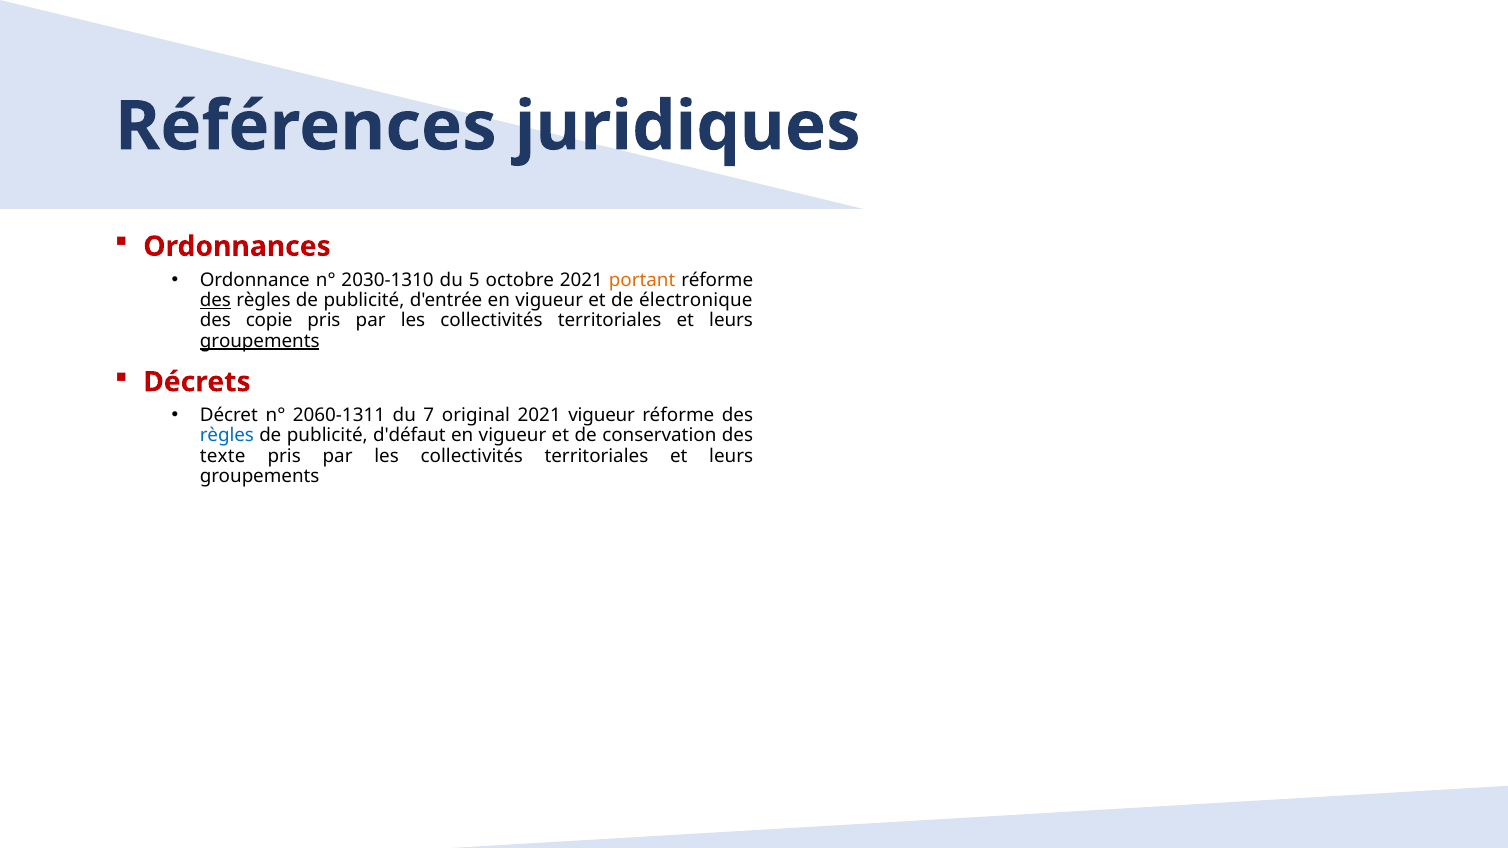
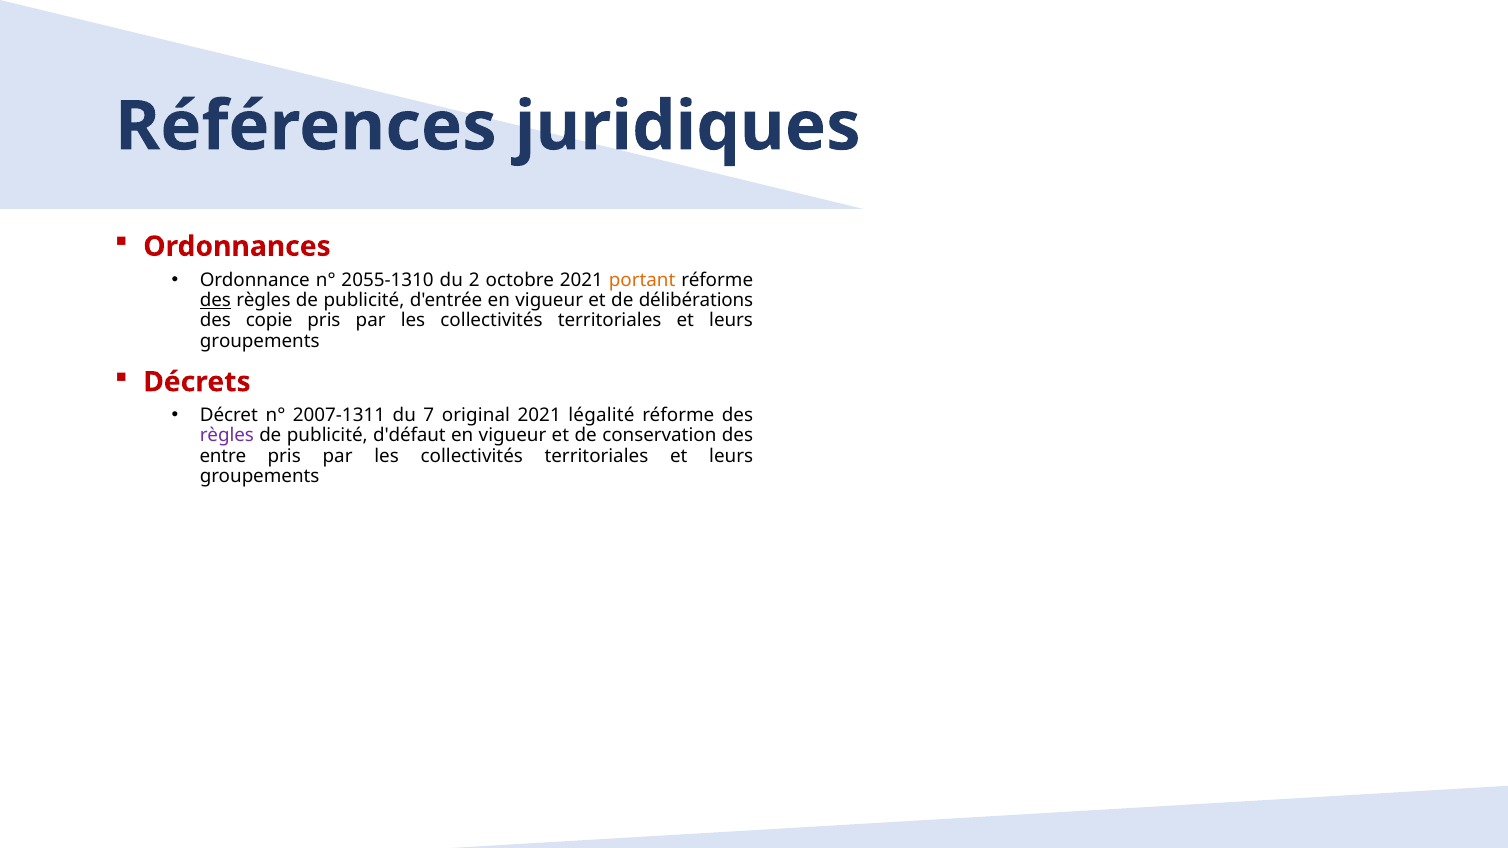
2030-1310: 2030-1310 -> 2055-1310
du 5: 5 -> 2
électronique: électronique -> délibérations
groupements at (260, 341) underline: present -> none
2060-1311: 2060-1311 -> 2007-1311
2021 vigueur: vigueur -> légalité
règles at (227, 436) colour: blue -> purple
texte: texte -> entre
